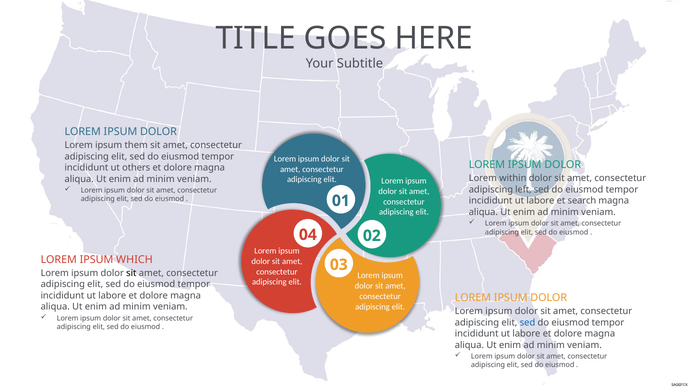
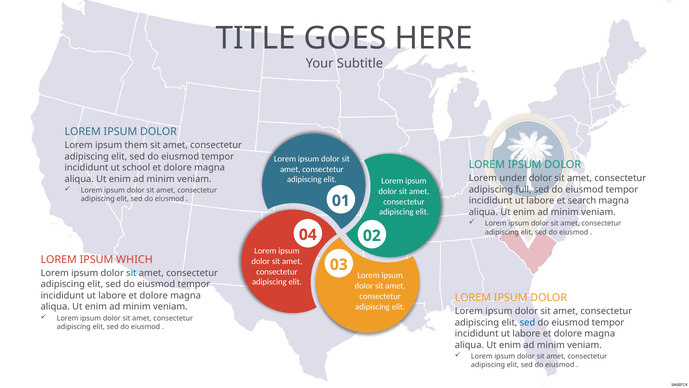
others: others -> school
within: within -> under
left: left -> full
sit at (131, 273) colour: black -> blue
